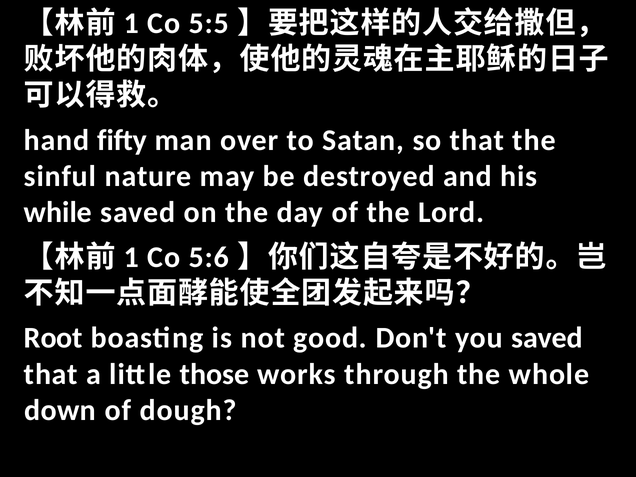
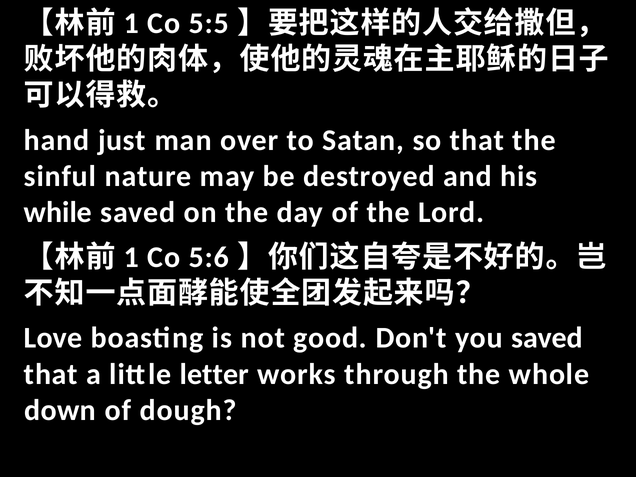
fifty: fifty -> just
Root: Root -> Love
those: those -> letter
